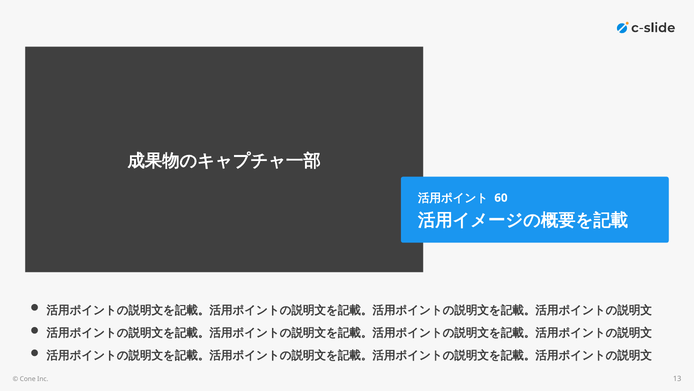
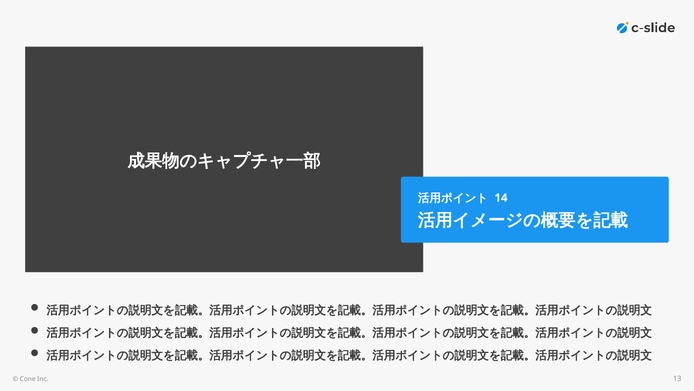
60: 60 -> 14
